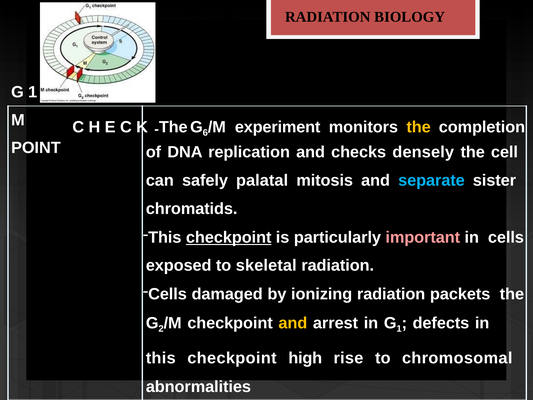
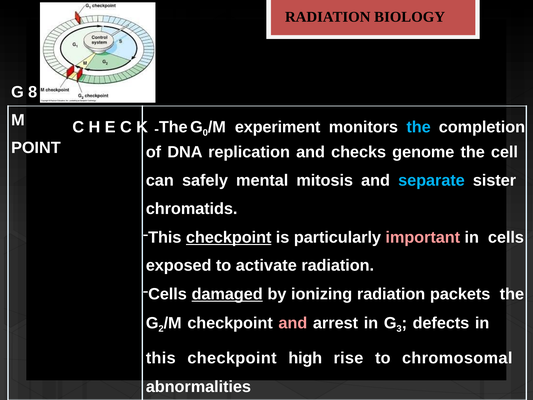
1 at (33, 92): 1 -> 8
6: 6 -> 0
the at (419, 127) colour: yellow -> light blue
densely: densely -> genome
palatal: palatal -> mental
skeletal: skeletal -> activate
damaged underline: none -> present
and at (293, 323) colour: yellow -> pink
in G 1: 1 -> 3
